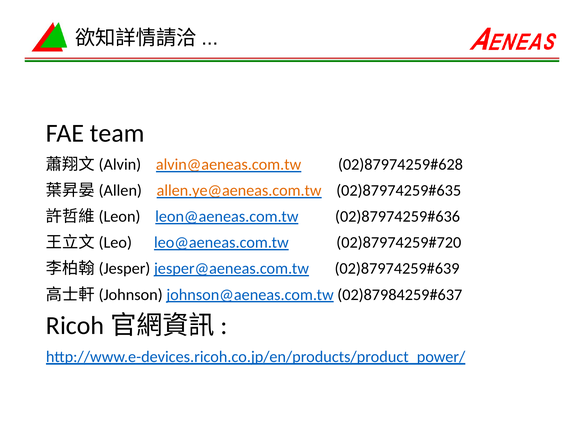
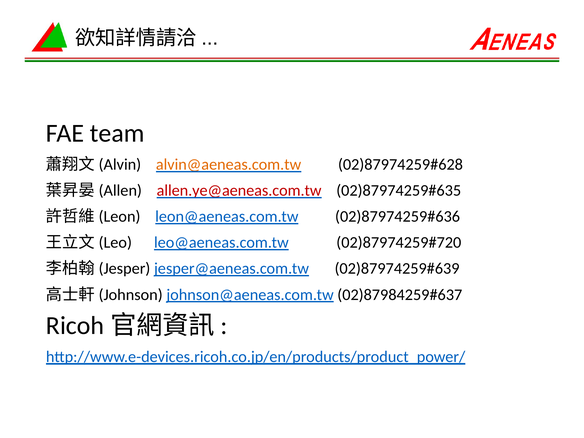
allen.ye@aeneas.com.tw colour: orange -> red
